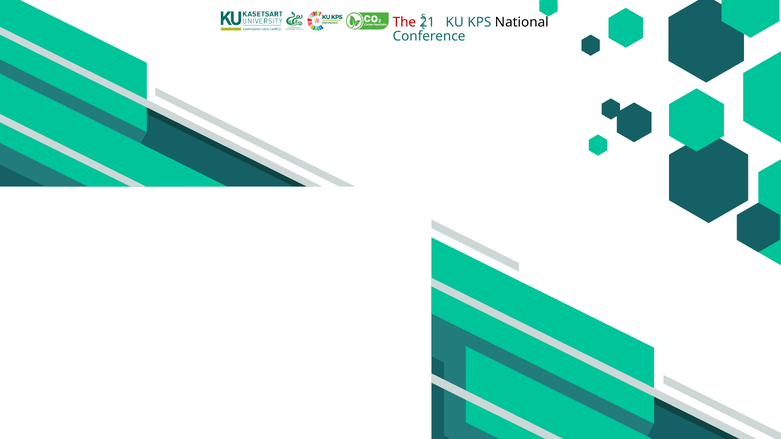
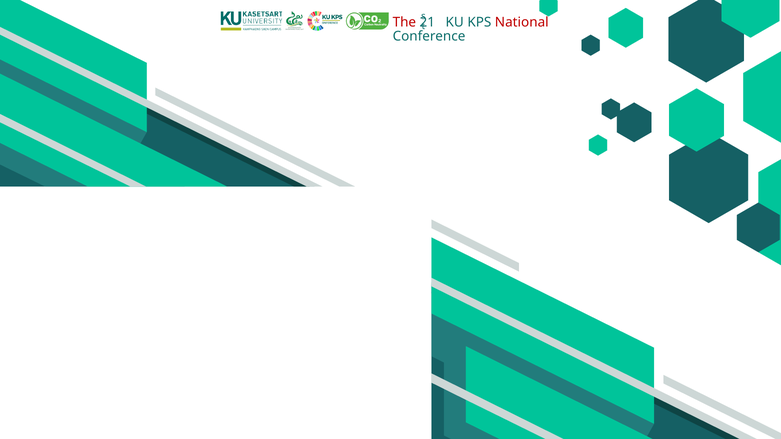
National colour: black -> red
